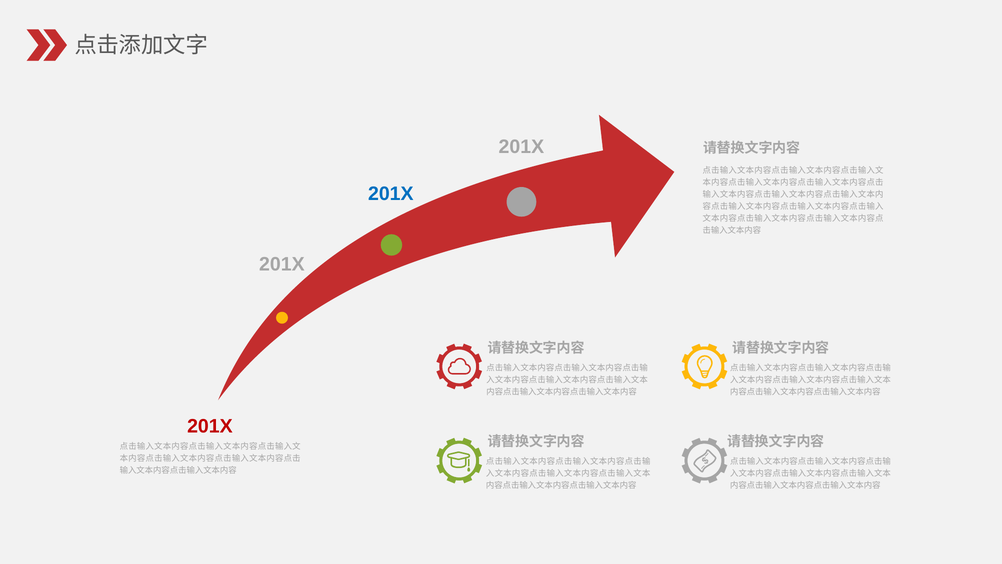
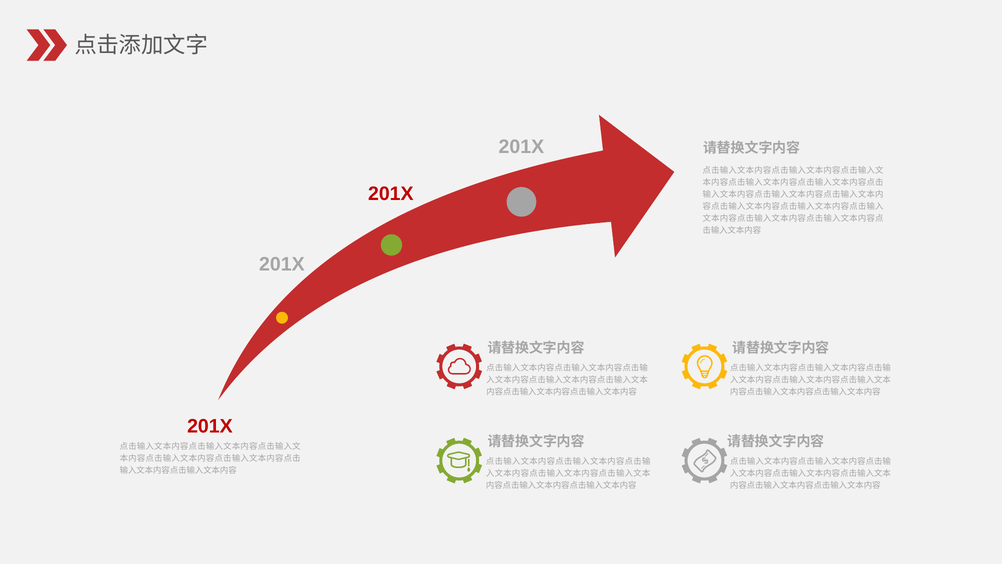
201X at (391, 194) colour: blue -> red
